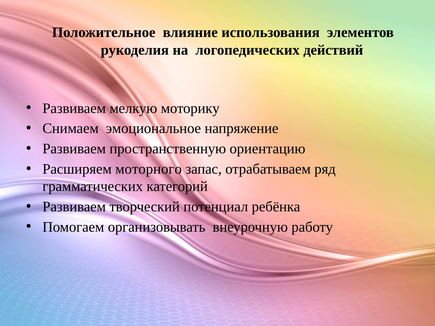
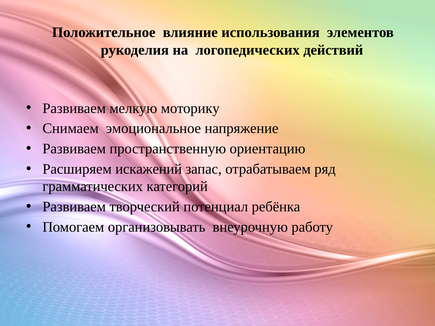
моторного: моторного -> искажений
